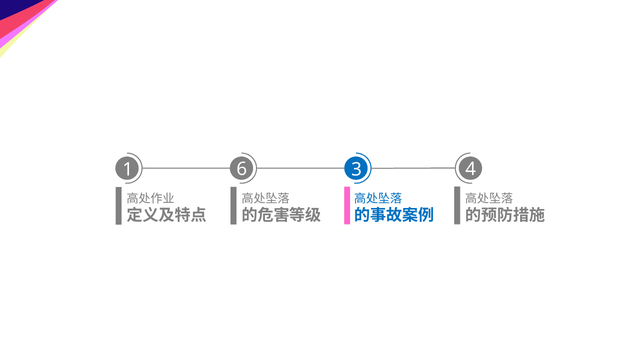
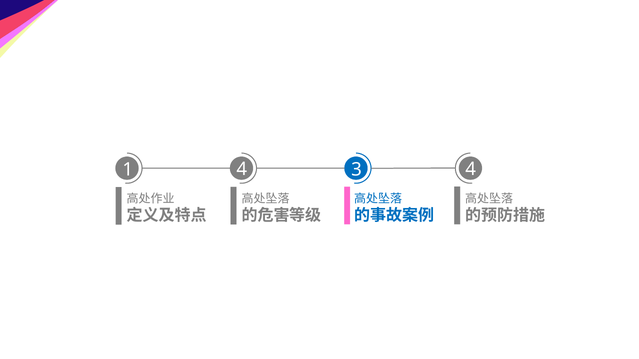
1 6: 6 -> 4
